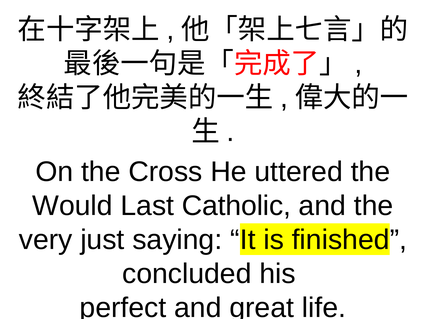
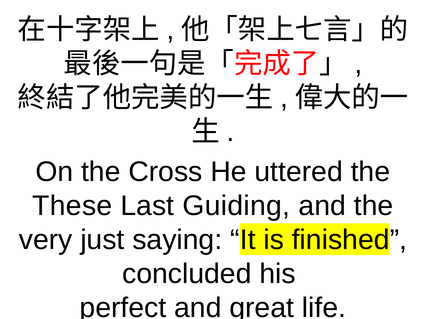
Would: Would -> These
Catholic: Catholic -> Guiding
